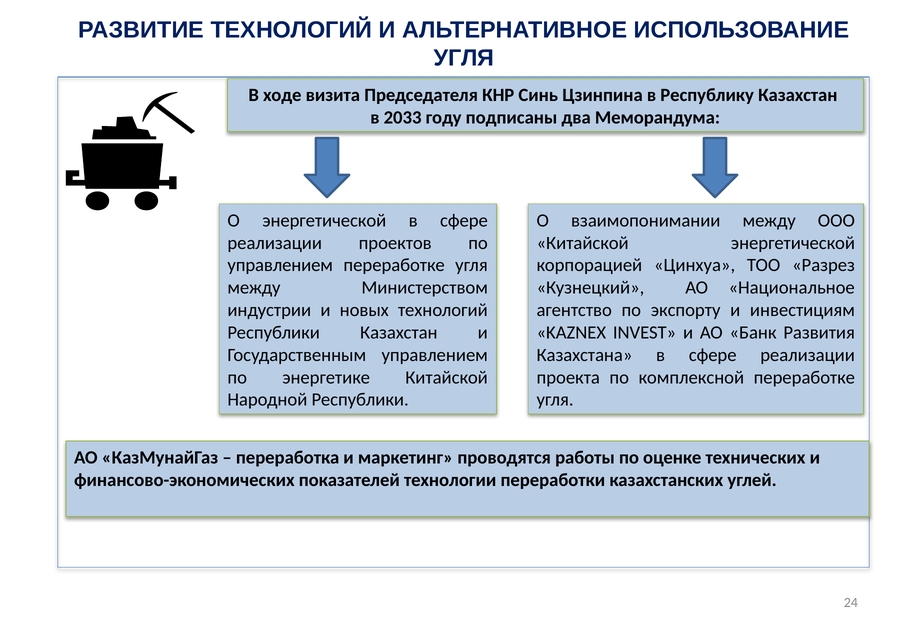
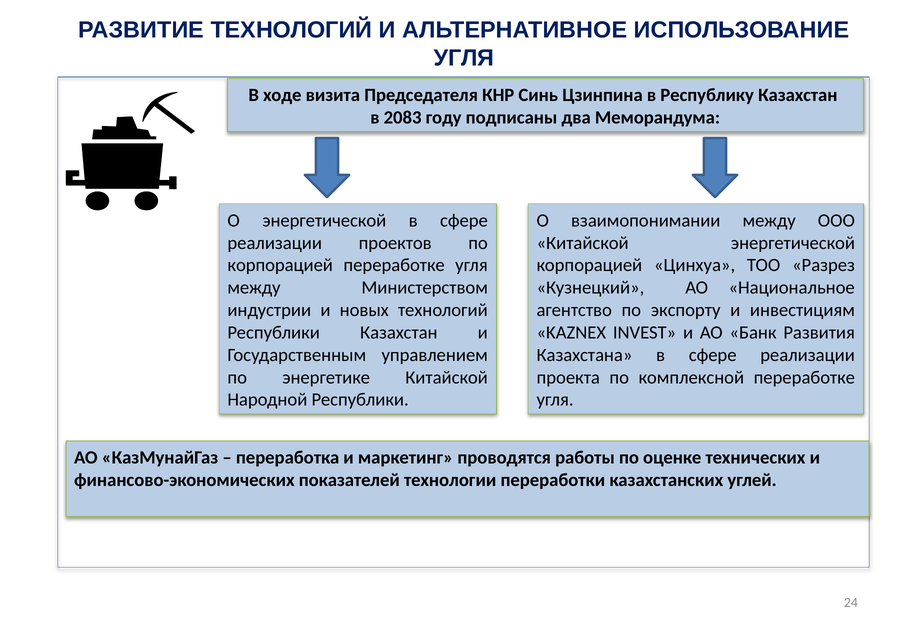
2033: 2033 -> 2083
управлением at (280, 265): управлением -> корпорацией
